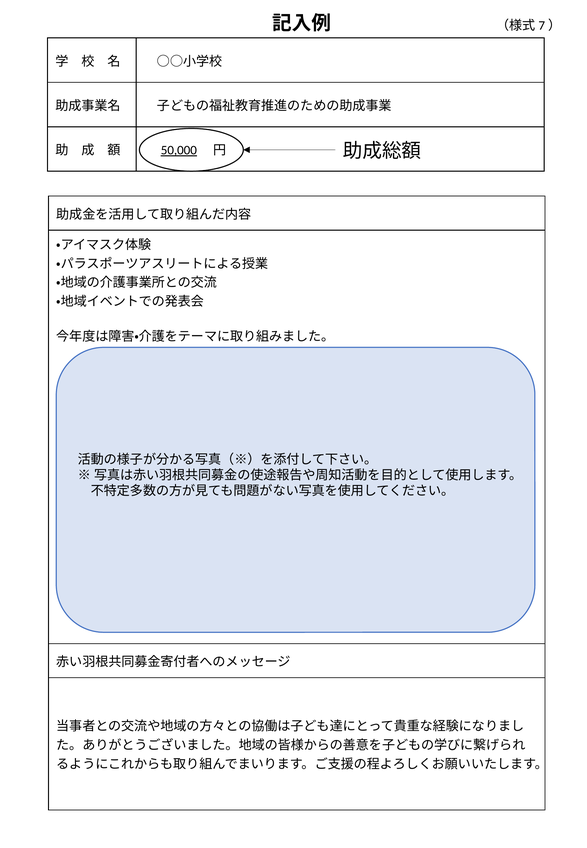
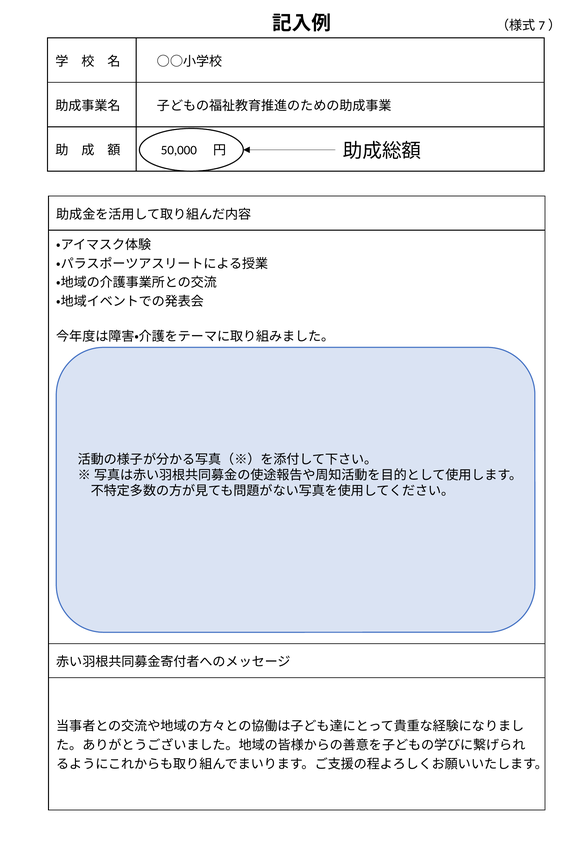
50,000 underline: present -> none
